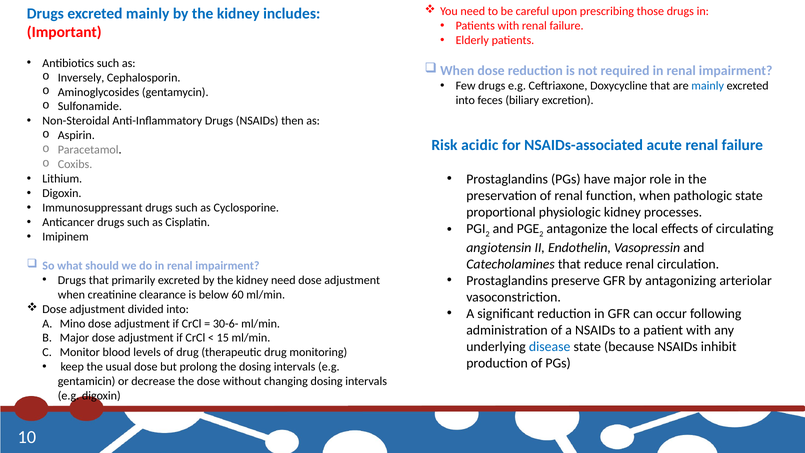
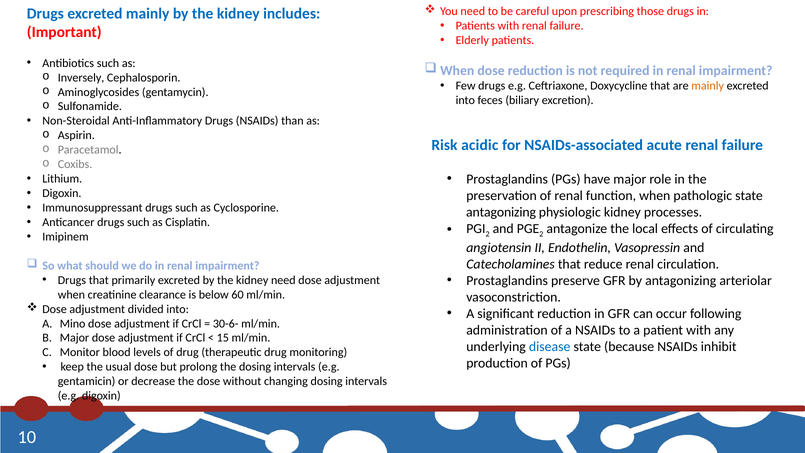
mainly at (708, 86) colour: blue -> orange
then: then -> than
proportional at (501, 212): proportional -> antagonizing
